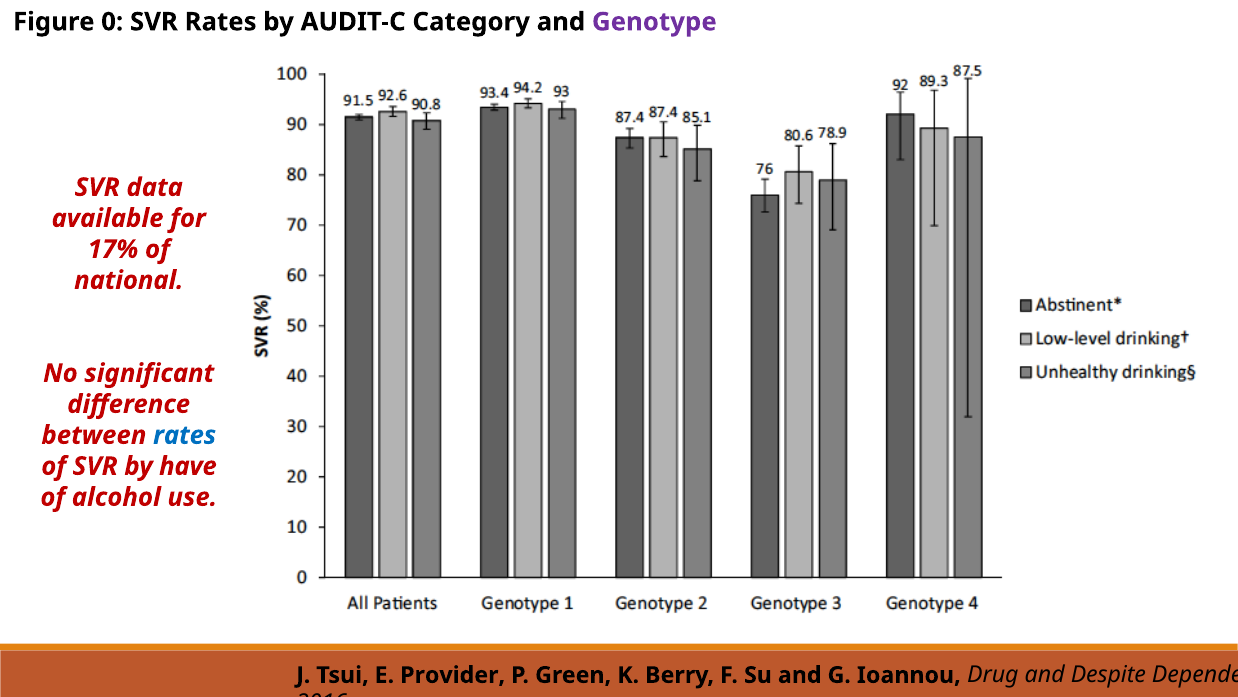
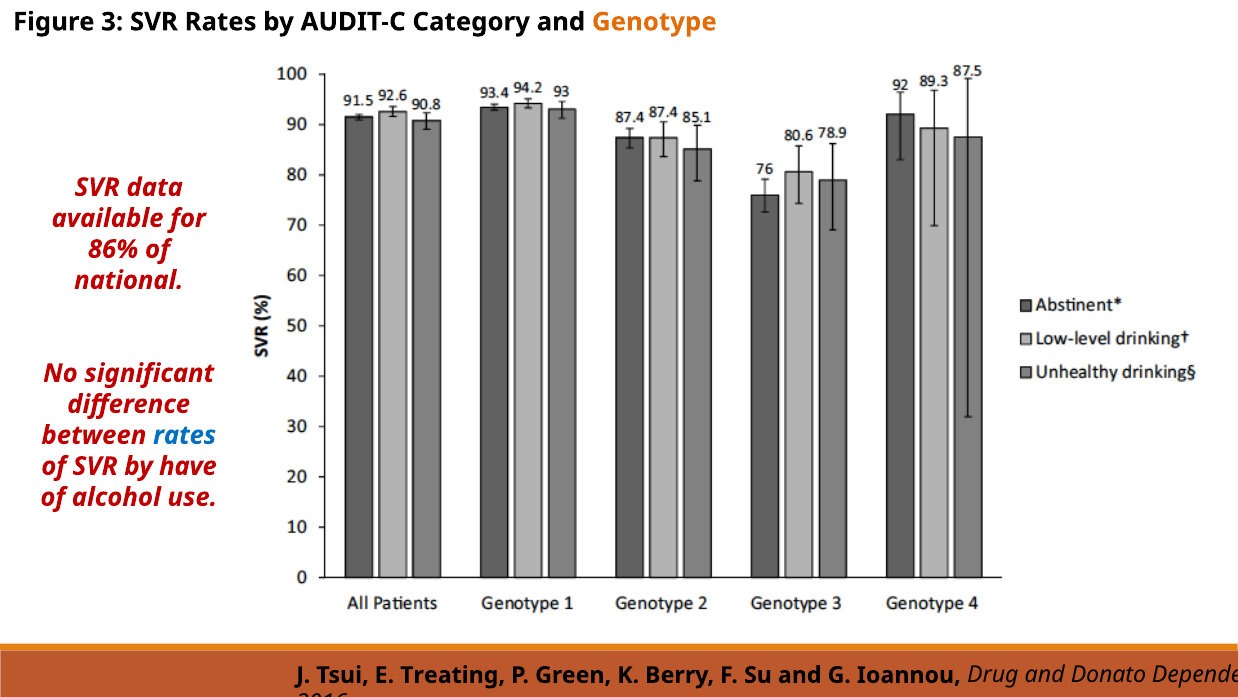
0: 0 -> 3
Genotype colour: purple -> orange
17%: 17% -> 86%
Provider: Provider -> Treating
Despite: Despite -> Donato
